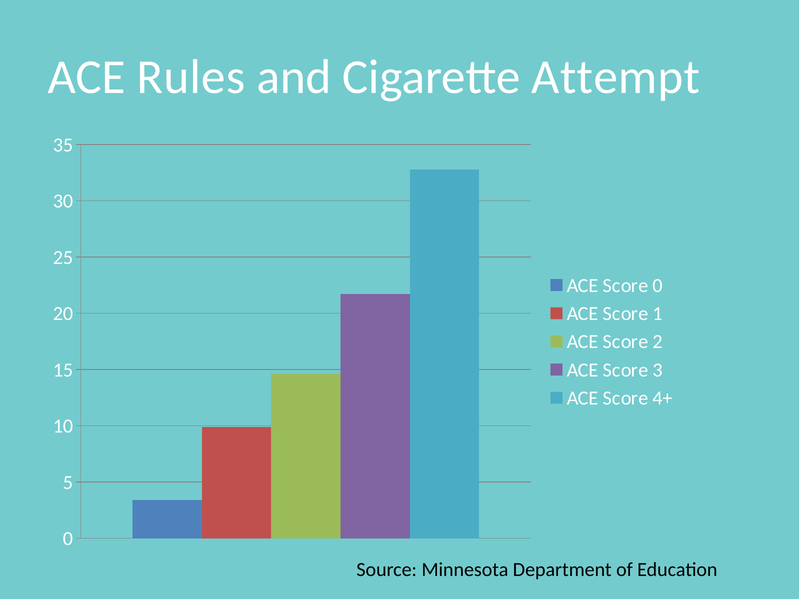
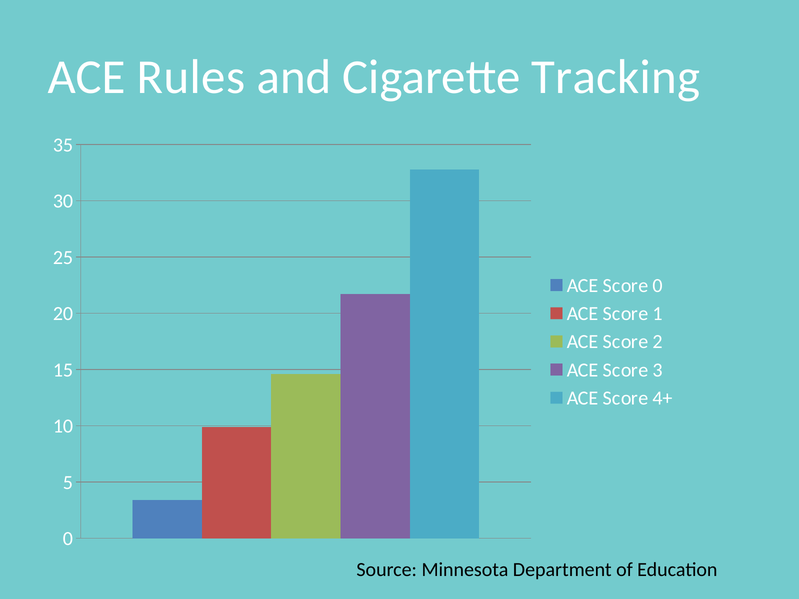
Attempt: Attempt -> Tracking
